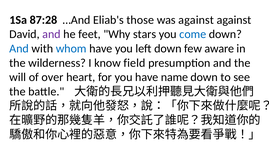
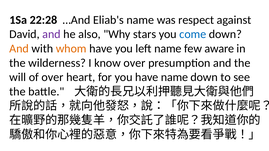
87:28: 87:28 -> 22:28
Eliab's those: those -> name
was against: against -> respect
feet: feet -> also
And at (19, 49) colour: blue -> orange
whom colour: blue -> orange
left down: down -> name
know field: field -> over
